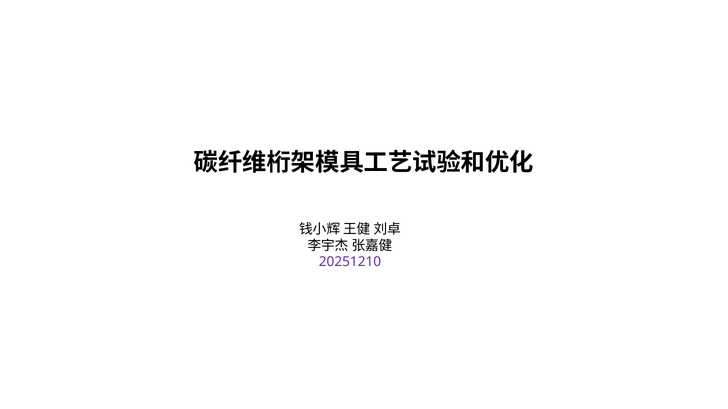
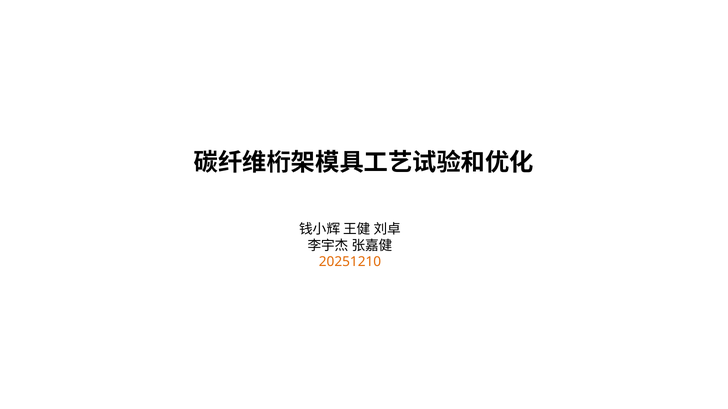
20251210 colour: purple -> orange
